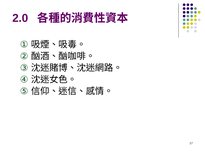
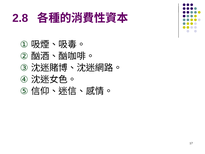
2.0: 2.0 -> 2.8
